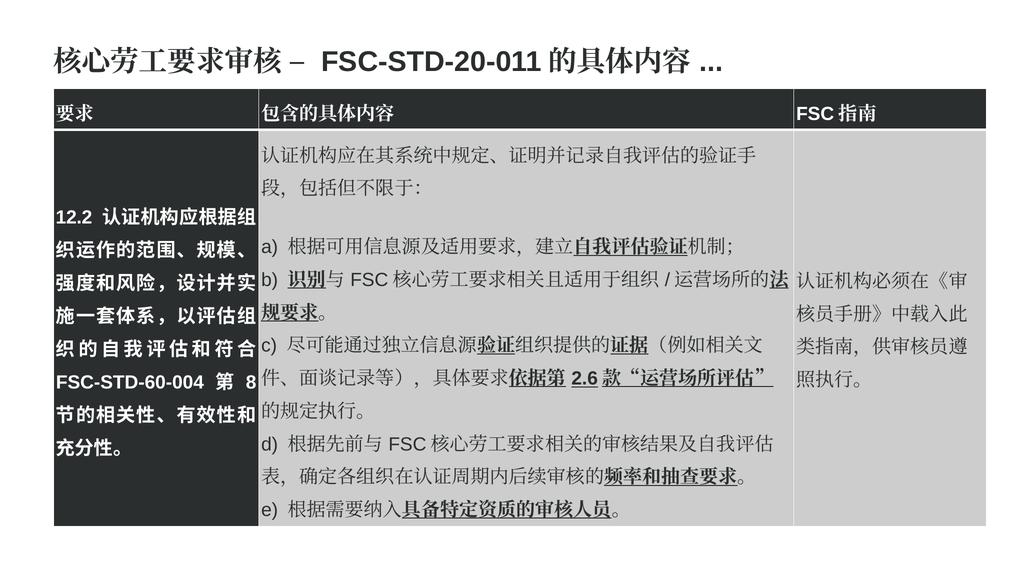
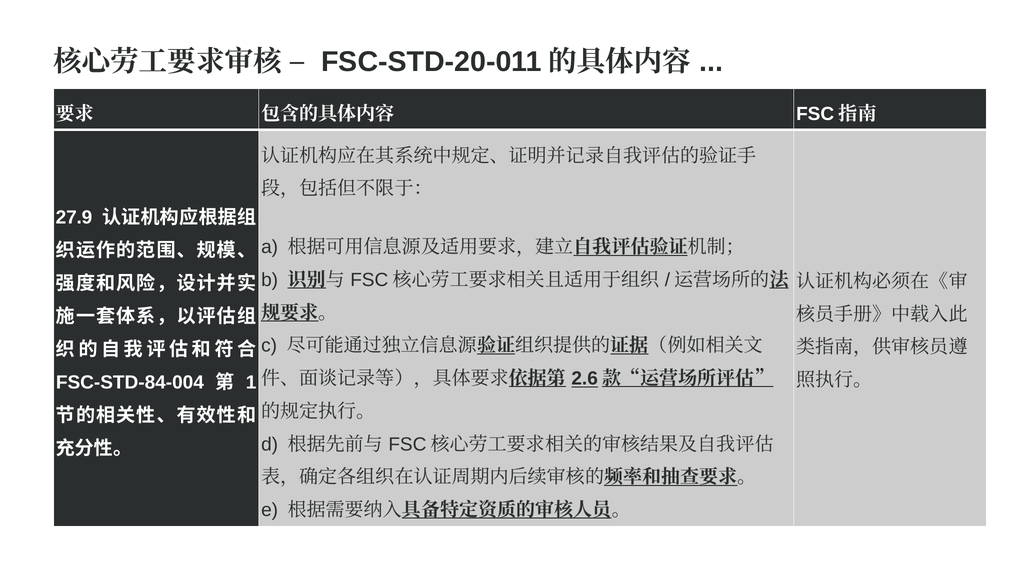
12.2: 12.2 -> 27.9
FSC-STD-60-004: FSC-STD-60-004 -> FSC-STD-84-004
8: 8 -> 1
